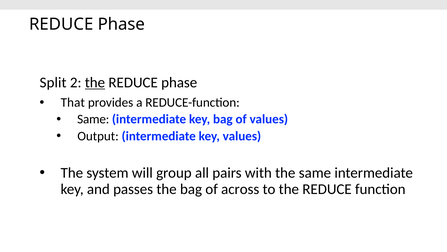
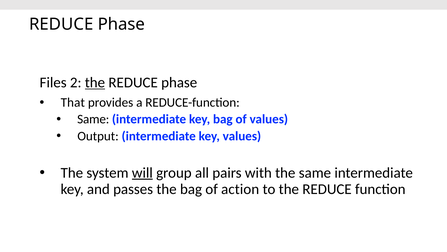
Split: Split -> Files
will underline: none -> present
across: across -> action
